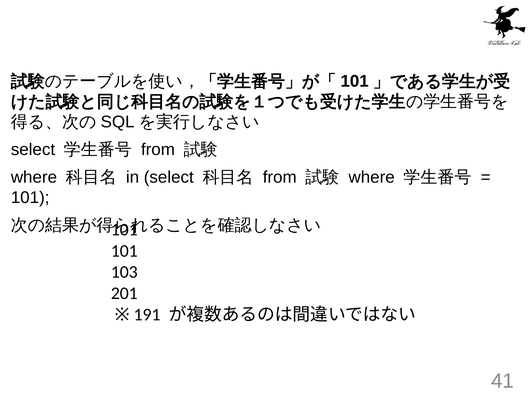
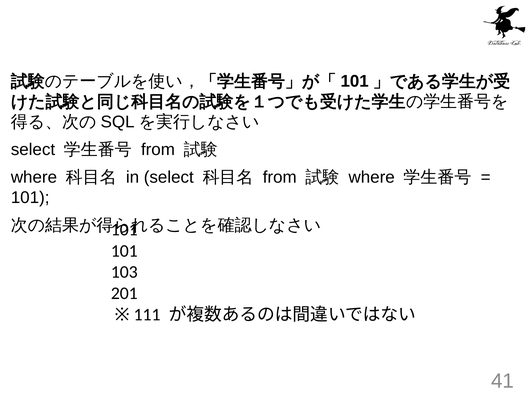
191: 191 -> 111
